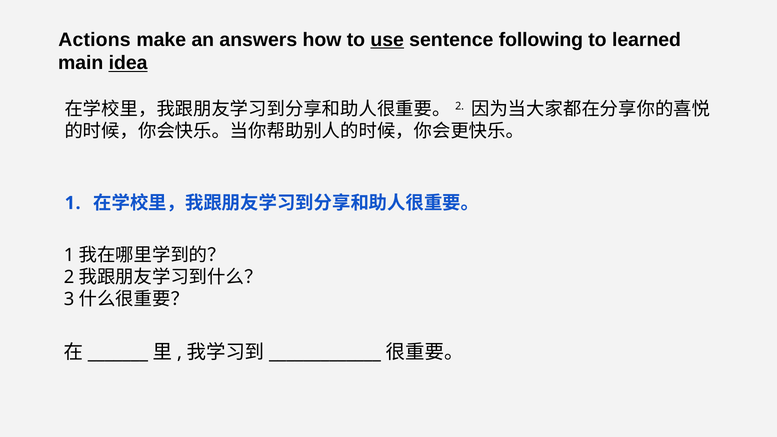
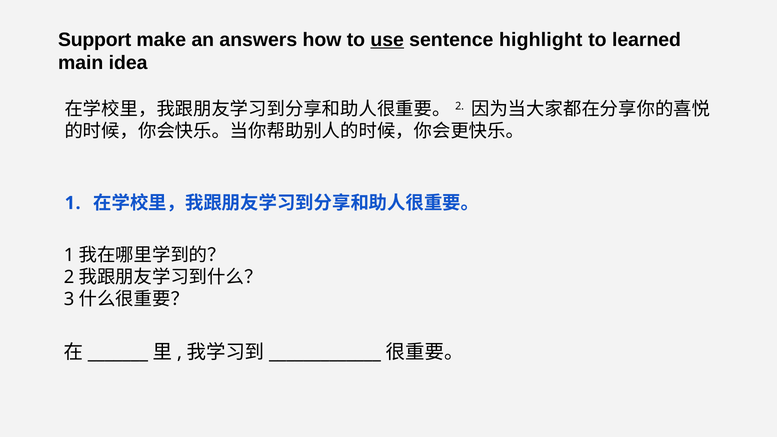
Actions: Actions -> Support
following: following -> highlight
idea underline: present -> none
